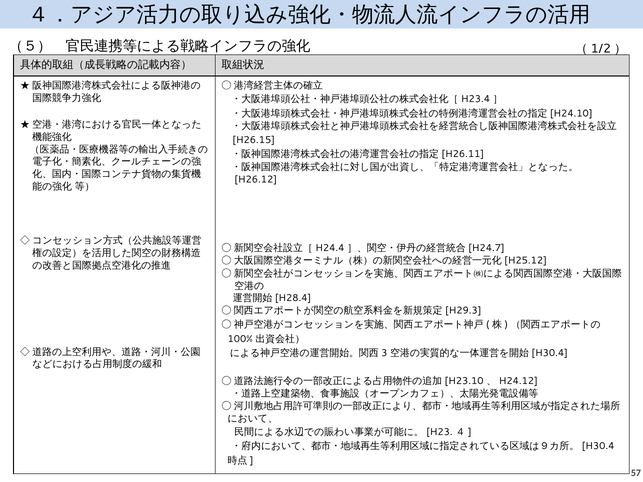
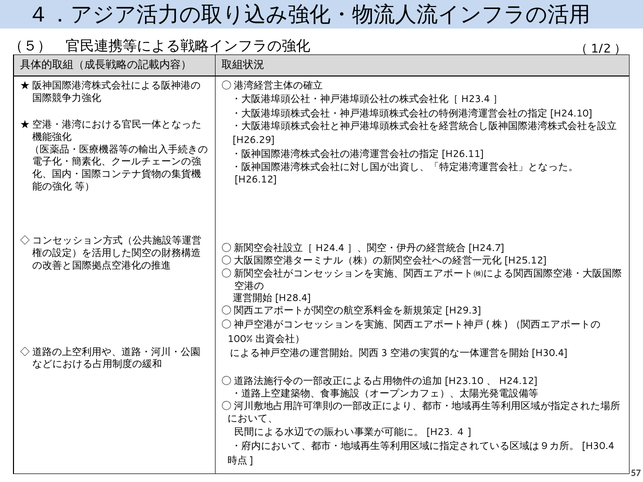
H26.15: H26.15 -> H26.29
